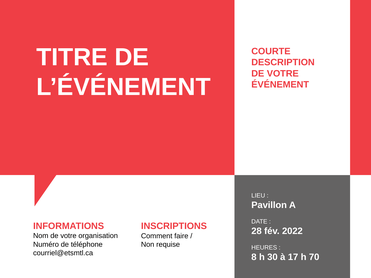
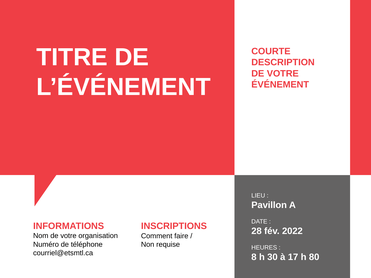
70: 70 -> 80
